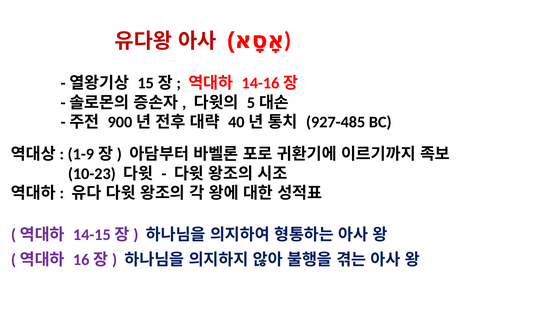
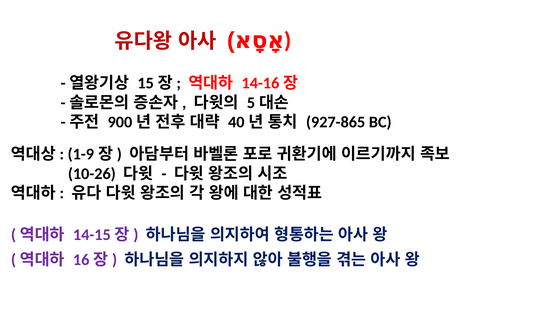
927-485: 927-485 -> 927-865
10-23: 10-23 -> 10-26
